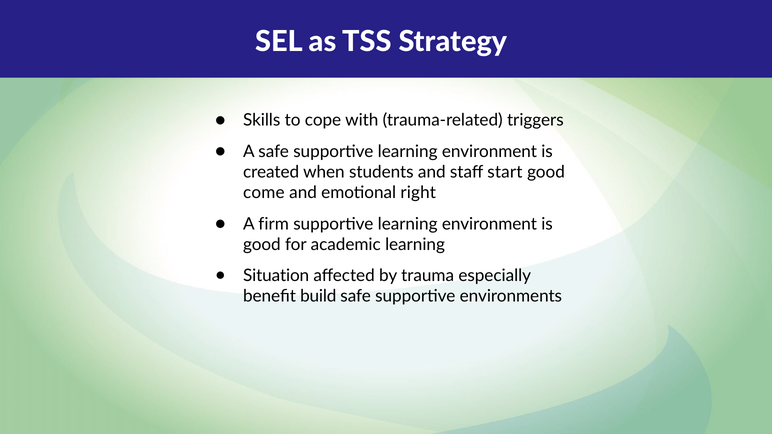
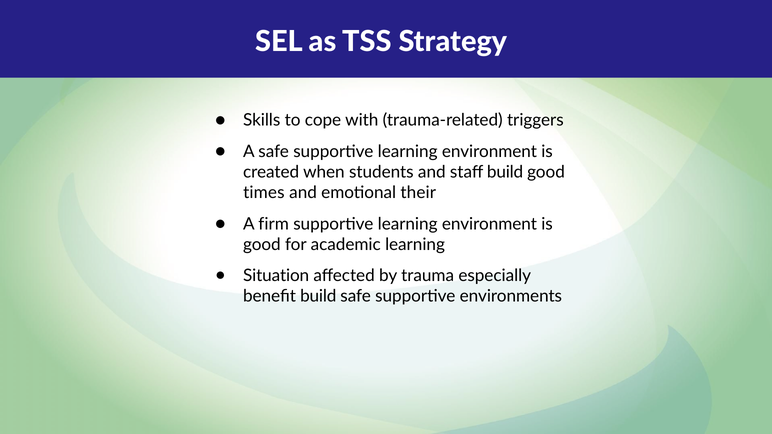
staff start: start -> build
come: come -> times
right: right -> their
